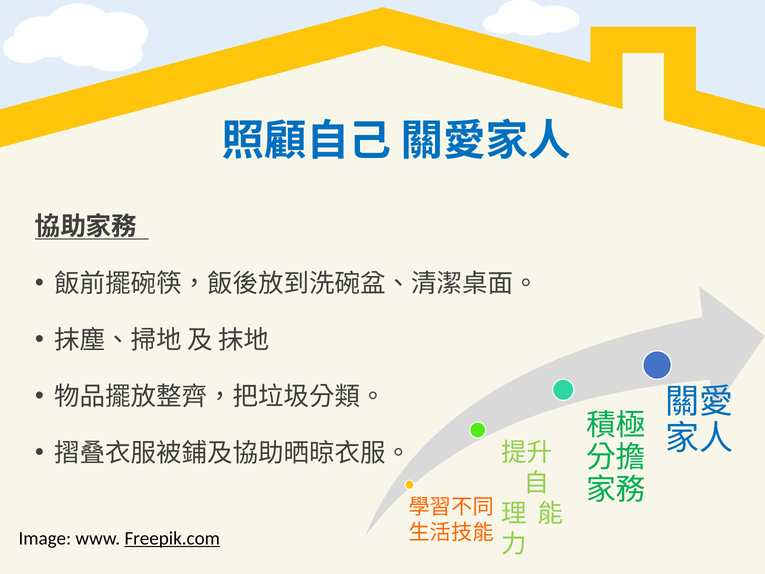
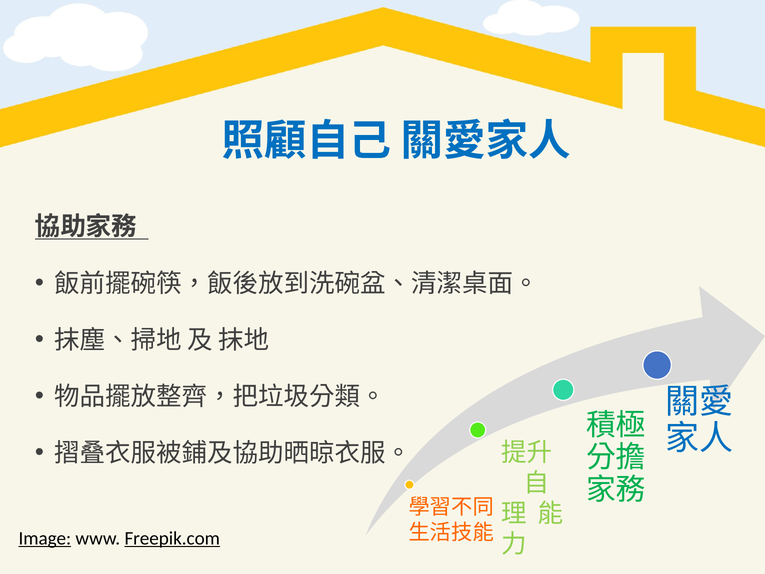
Image underline: none -> present
